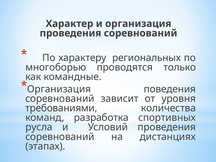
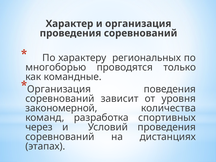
требованиями: требованиями -> закономерной
русла: русла -> через
